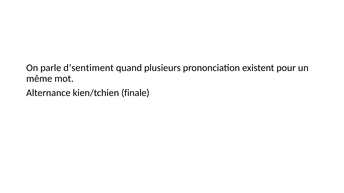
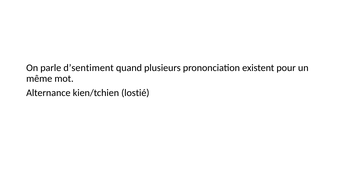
finale: finale -> lostié
